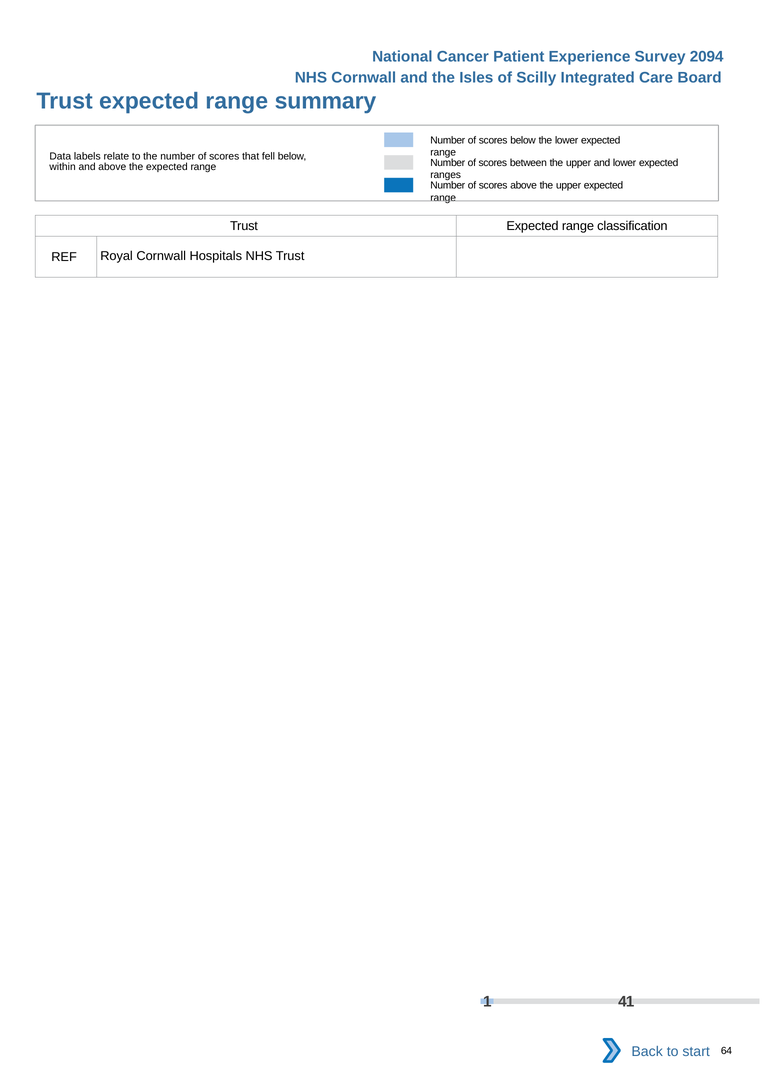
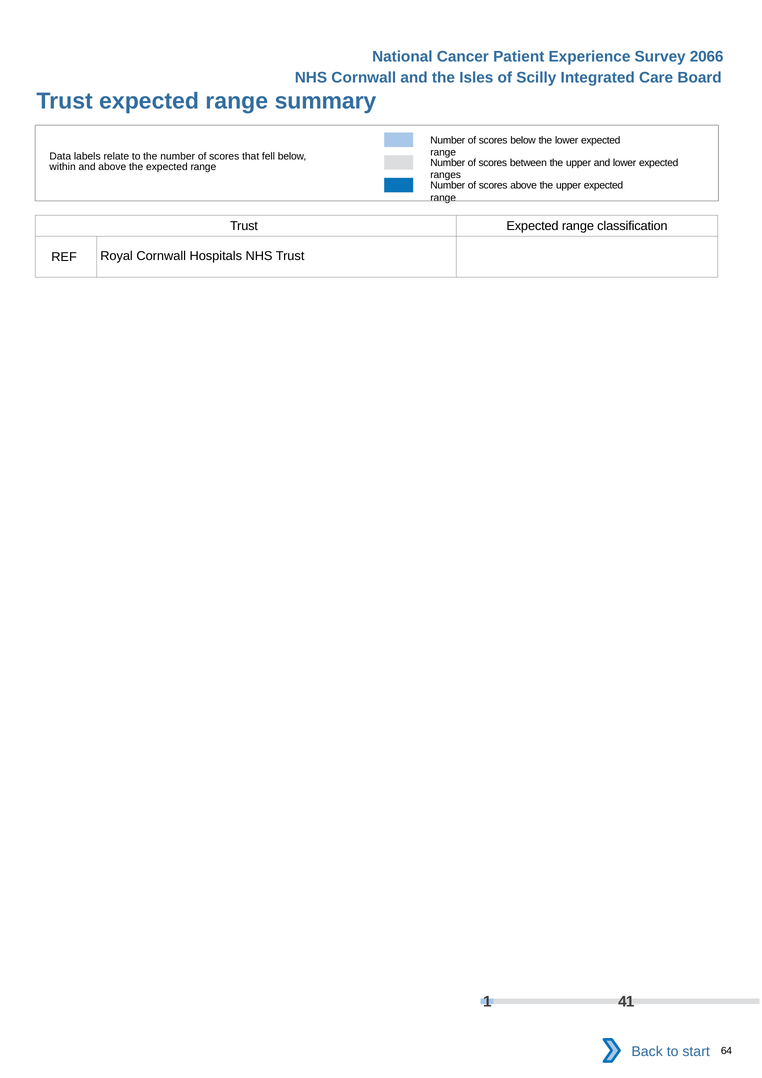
2094: 2094 -> 2066
